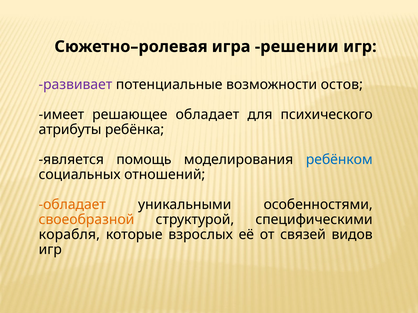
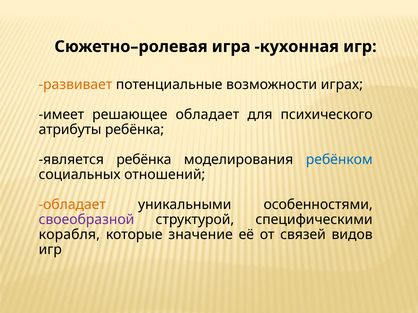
решении: решении -> кухонная
развивает colour: purple -> orange
остов: остов -> играх
является помощь: помощь -> ребёнка
своеобразной colour: orange -> purple
взрослых: взрослых -> значение
